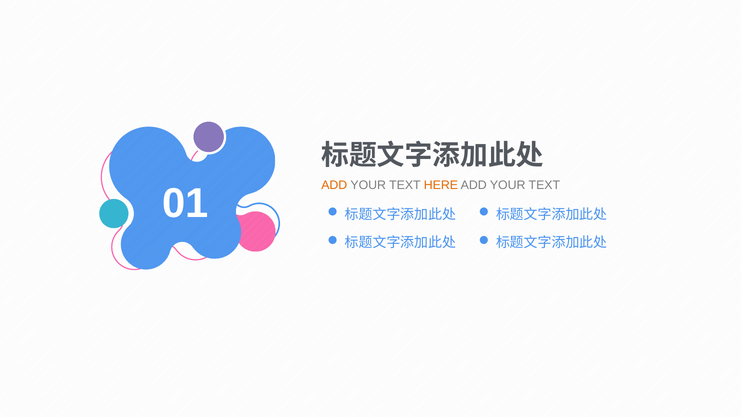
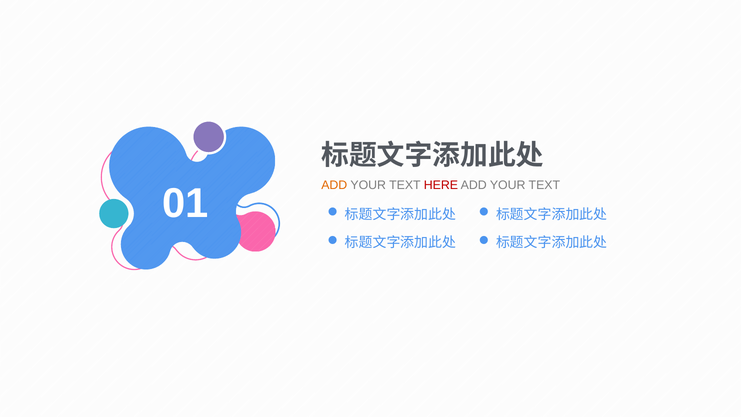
HERE colour: orange -> red
